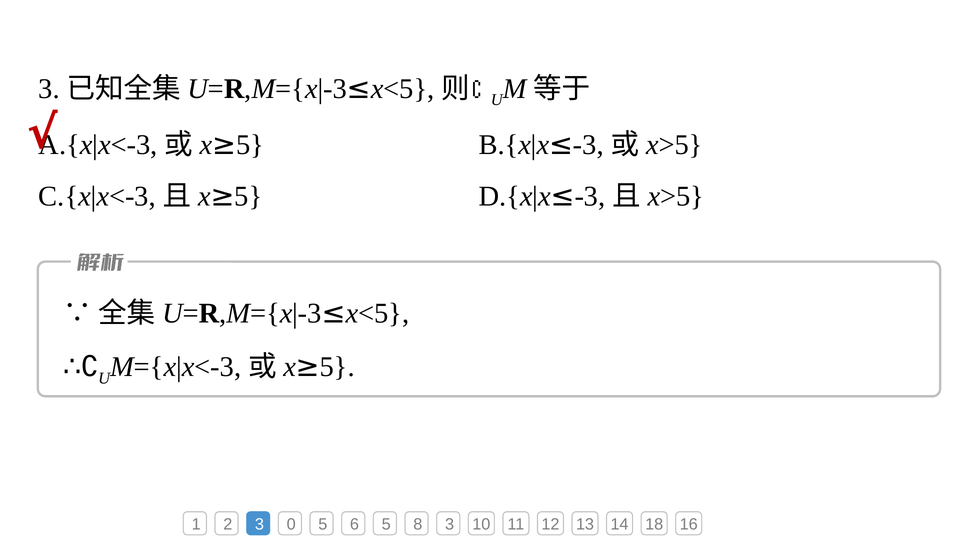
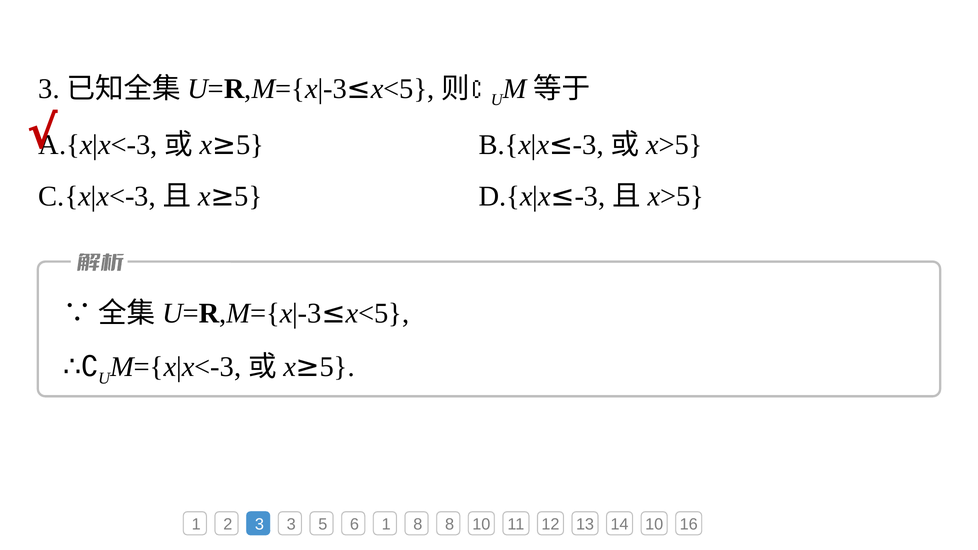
3 0: 0 -> 3
6 5: 5 -> 1
8 3: 3 -> 8
14 18: 18 -> 10
